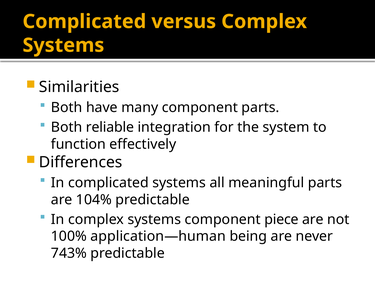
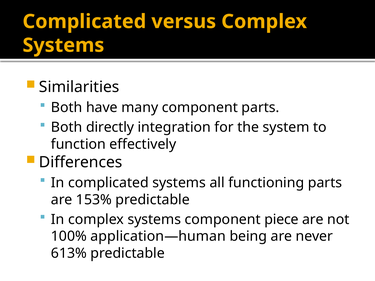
reliable: reliable -> directly
meaningful: meaningful -> functioning
104%: 104% -> 153%
743%: 743% -> 613%
